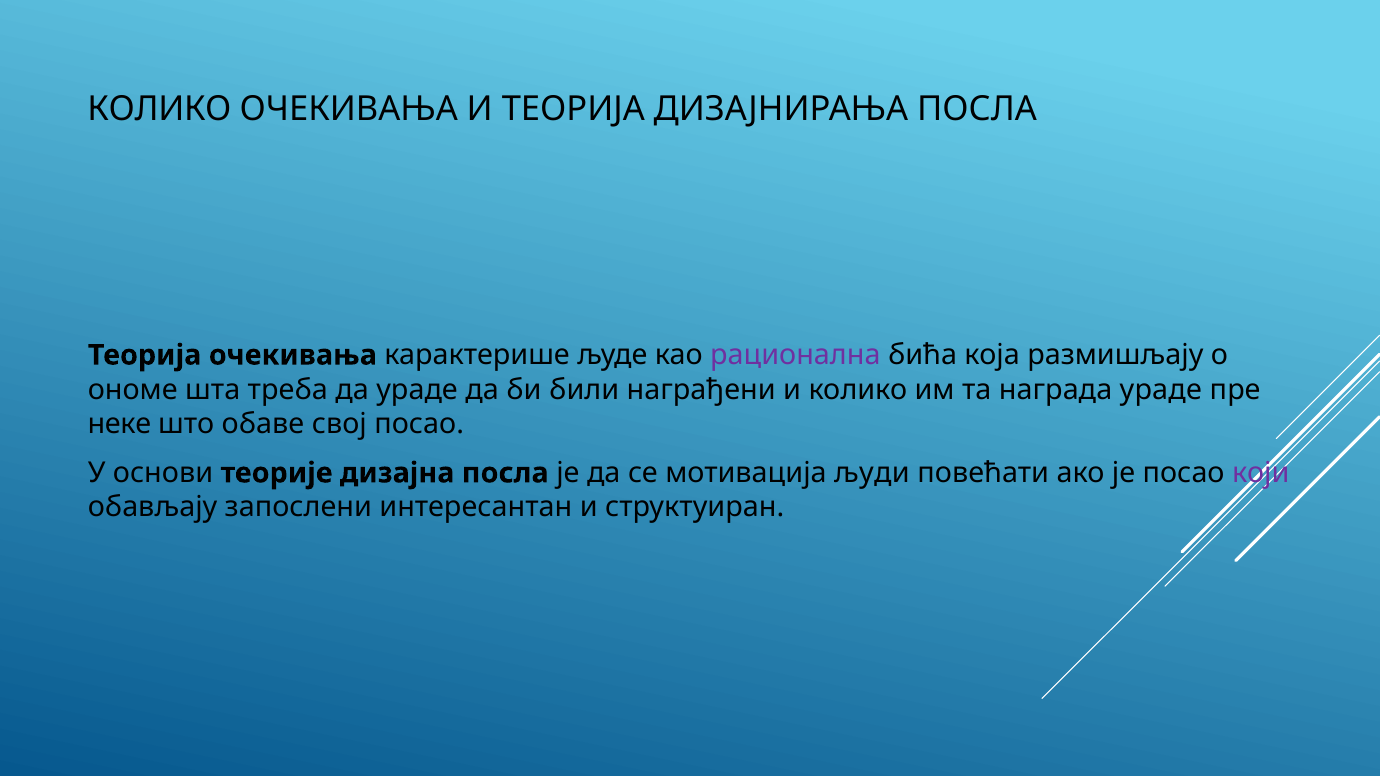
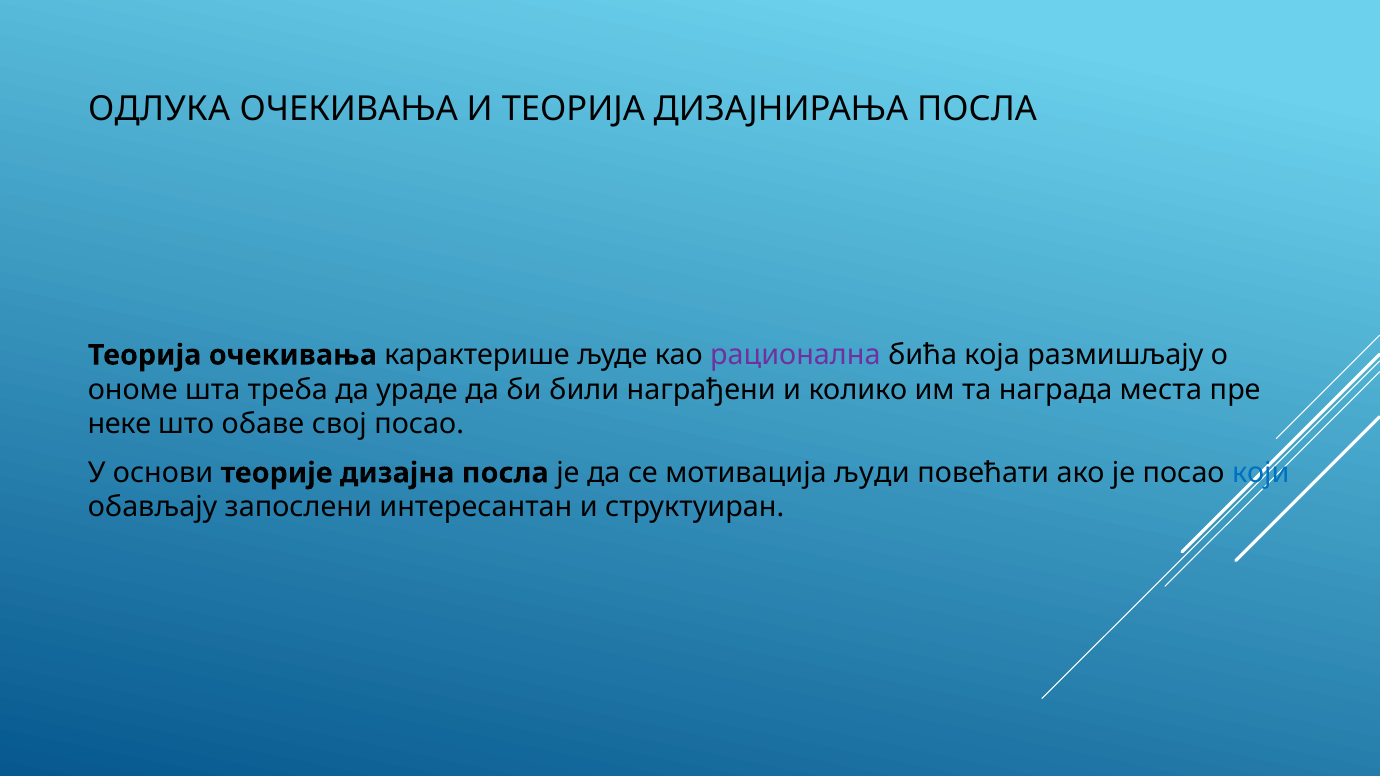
КОЛИКО at (159, 109): КОЛИКО -> ОДЛУКА
награда ураде: ураде -> места
који colour: purple -> blue
